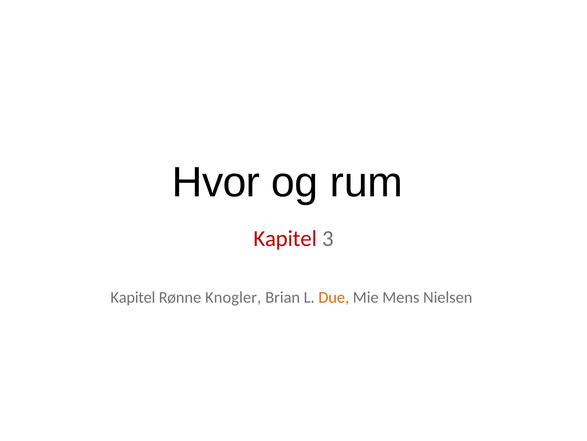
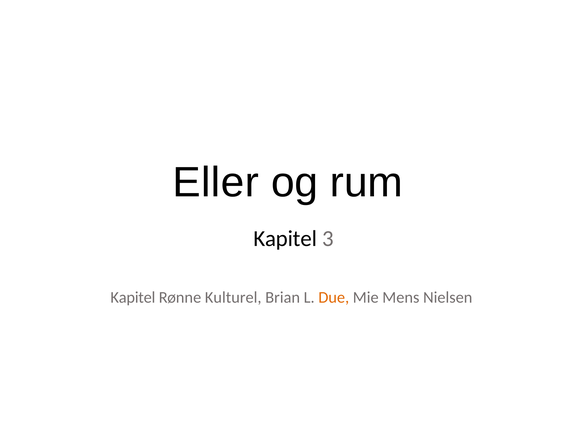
Hvor: Hvor -> Eller
Kapitel at (285, 238) colour: red -> black
Knogler: Knogler -> Kulturel
